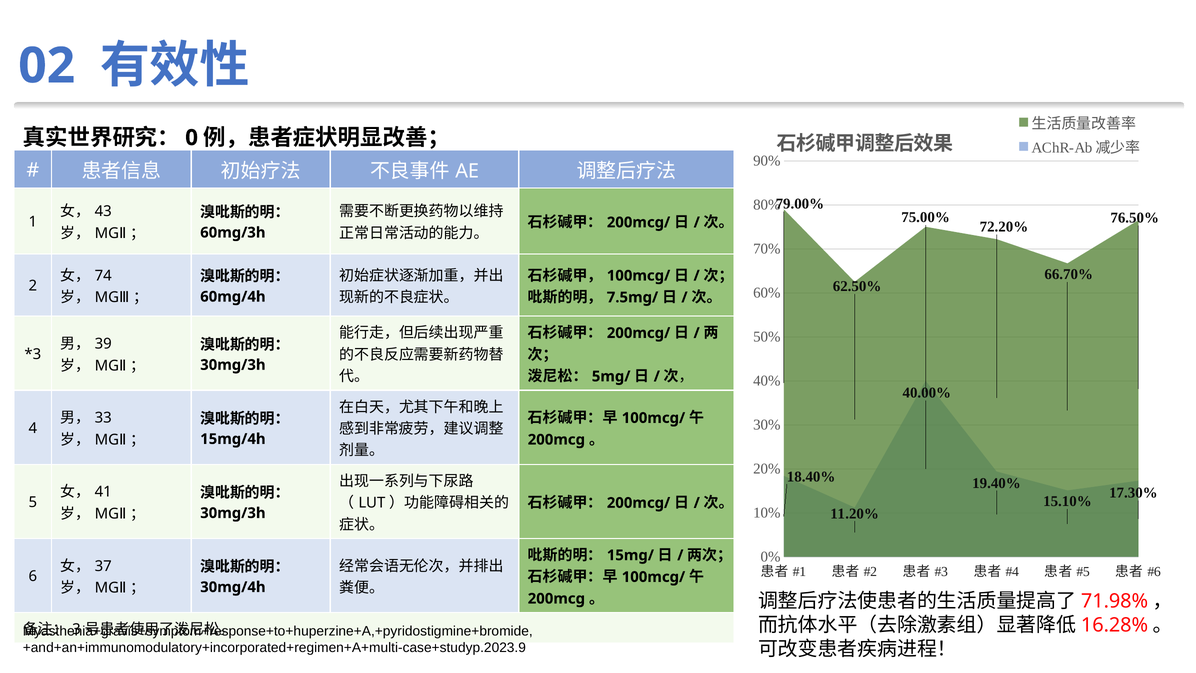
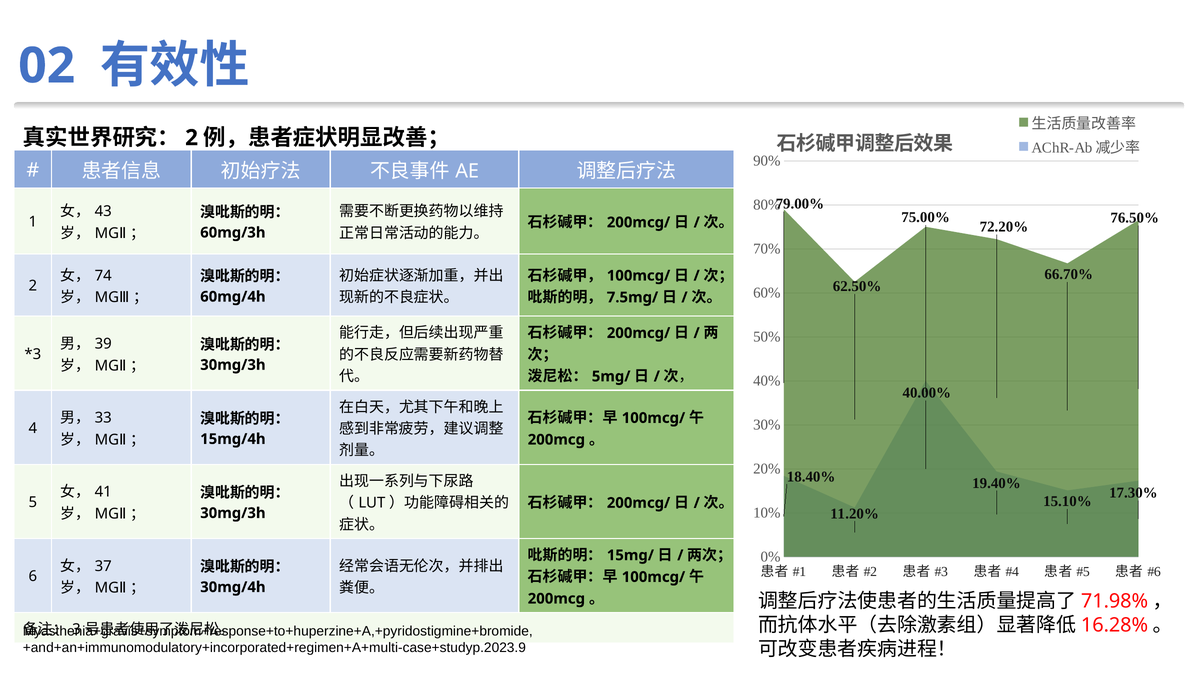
0 at (192, 138): 0 -> 2
